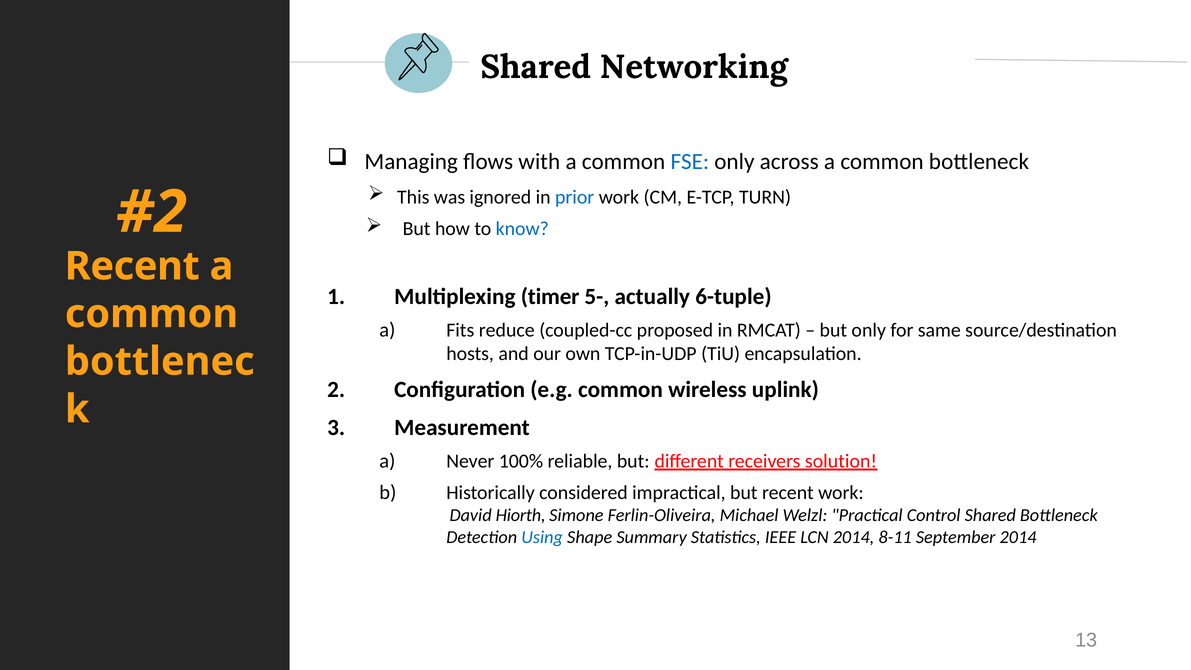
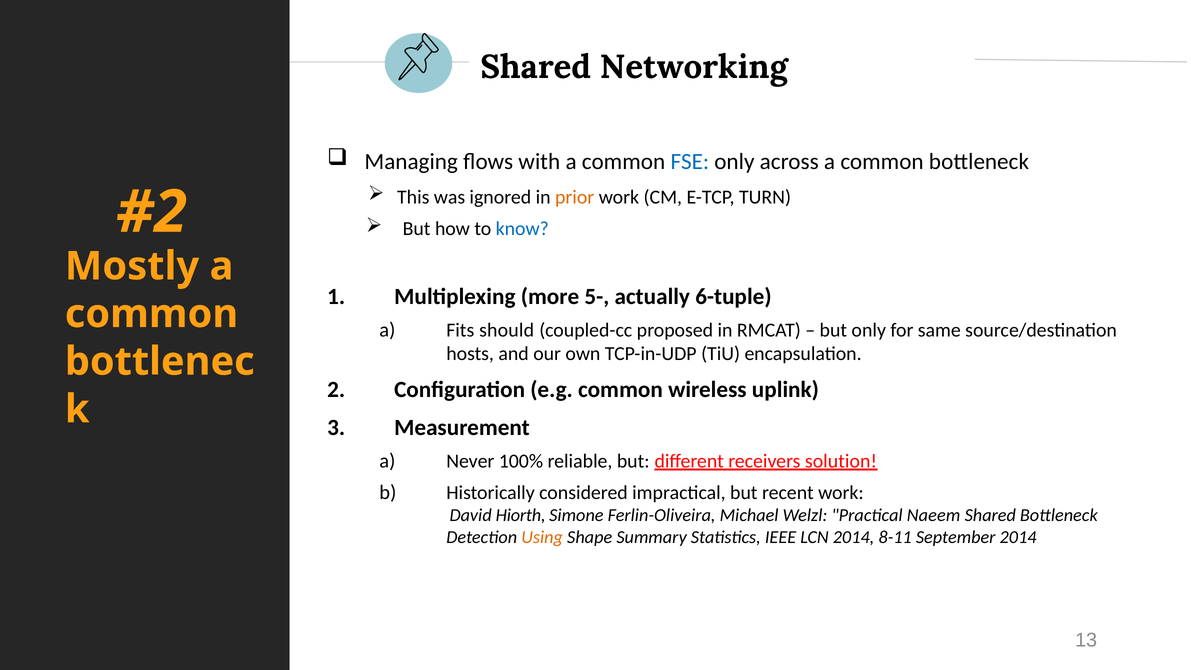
prior colour: blue -> orange
Recent at (132, 266): Recent -> Mostly
timer: timer -> more
reduce: reduce -> should
Control: Control -> Naeem
Using colour: blue -> orange
